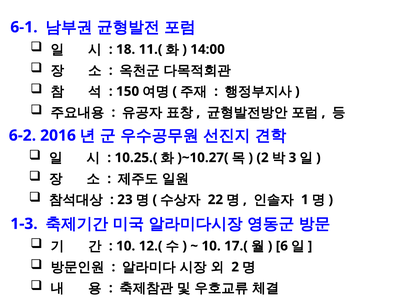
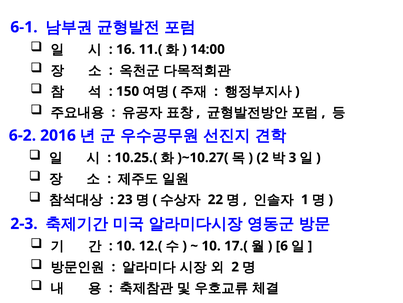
18: 18 -> 16
1-3: 1-3 -> 2-3
